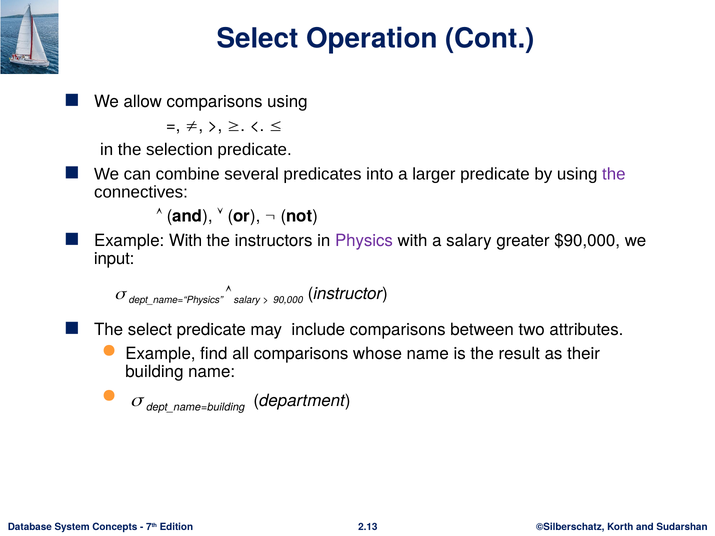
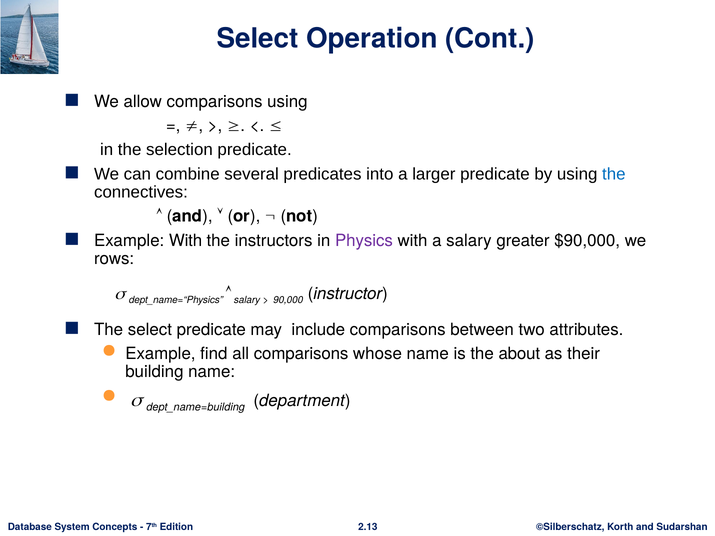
the at (614, 174) colour: purple -> blue
input: input -> rows
result: result -> about
